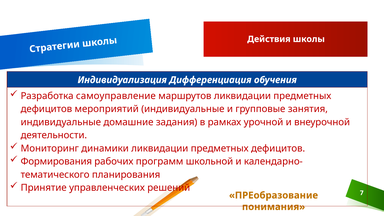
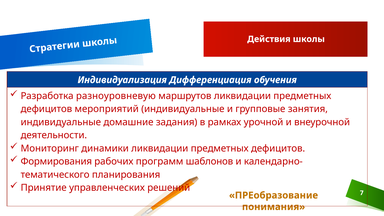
самоуправление: самоуправление -> разноуровневую
школьной: школьной -> шаблонов
